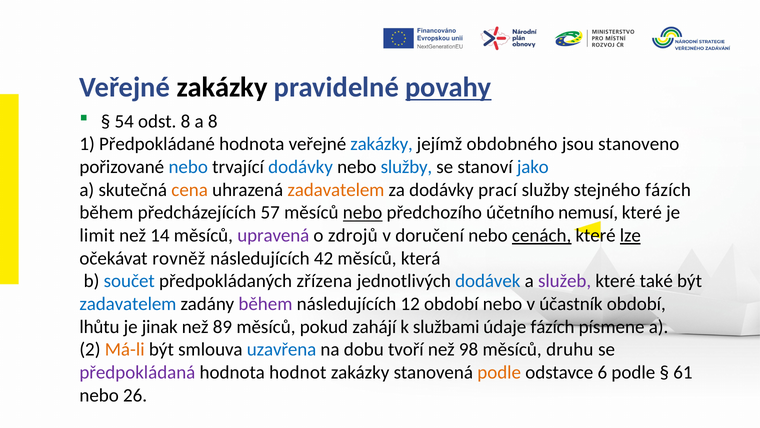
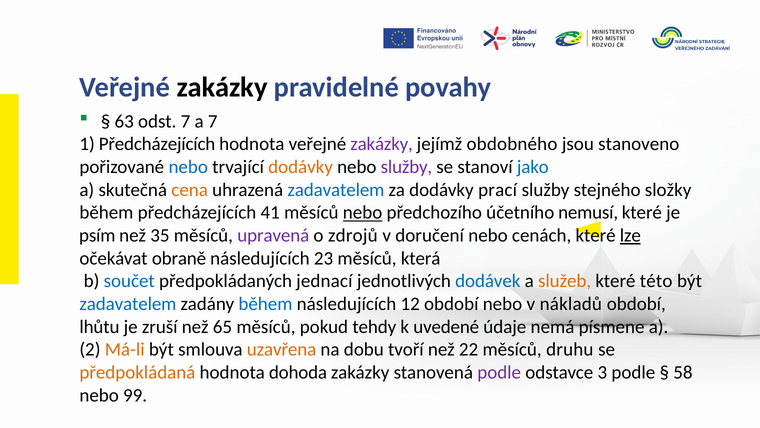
povahy underline: present -> none
54: 54 -> 63
odst 8: 8 -> 7
a 8: 8 -> 7
1 Předpokládané: Předpokládané -> Předcházejících
zakázky at (382, 144) colour: blue -> purple
dodávky at (301, 167) colour: blue -> orange
služby at (406, 167) colour: blue -> purple
zadavatelem at (336, 190) colour: orange -> blue
stejného fázích: fázích -> složky
57: 57 -> 41
limit: limit -> psím
14: 14 -> 35
cenách underline: present -> none
rovněž: rovněž -> obraně
42: 42 -> 23
zřízena: zřízena -> jednací
služeb colour: purple -> orange
také: také -> této
během at (265, 304) colour: purple -> blue
účastník: účastník -> nákladů
jinak: jinak -> zruší
89: 89 -> 65
zahájí: zahájí -> tehdy
službami: službami -> uvedené
údaje fázích: fázích -> nemá
uzavřena colour: blue -> orange
98: 98 -> 22
předpokládaná colour: purple -> orange
hodnot: hodnot -> dohoda
podle at (499, 372) colour: orange -> purple
6: 6 -> 3
61: 61 -> 58
26: 26 -> 99
